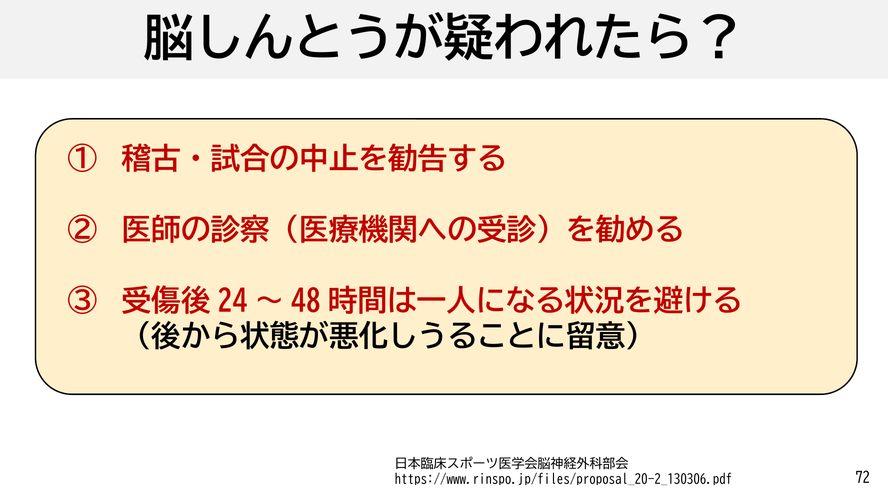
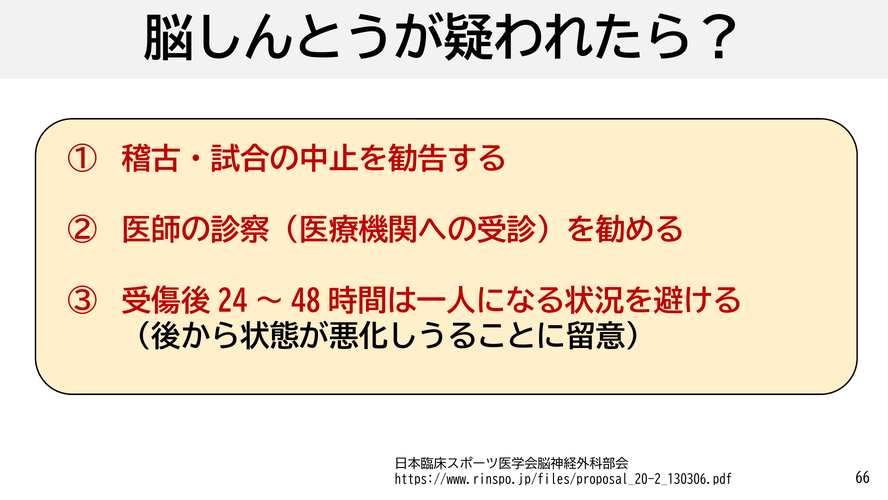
72: 72 -> 66
